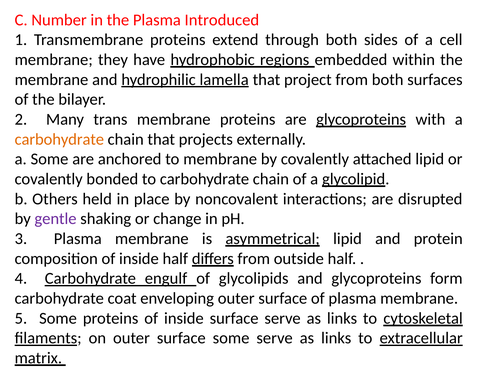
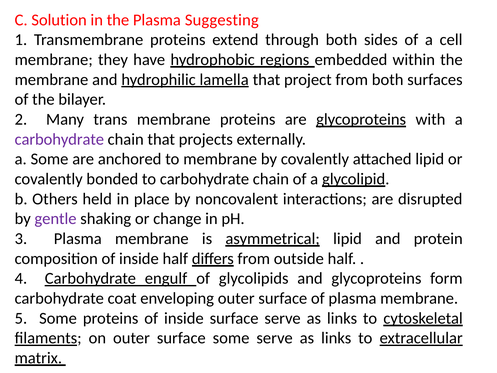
Number: Number -> Solution
Introduced: Introduced -> Suggesting
carbohydrate at (59, 139) colour: orange -> purple
